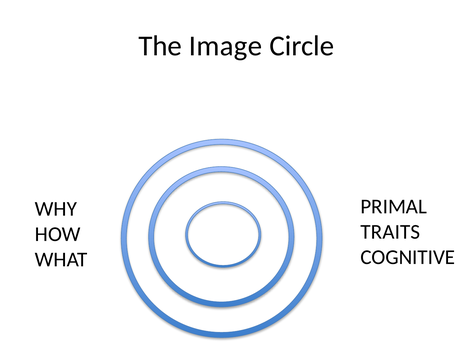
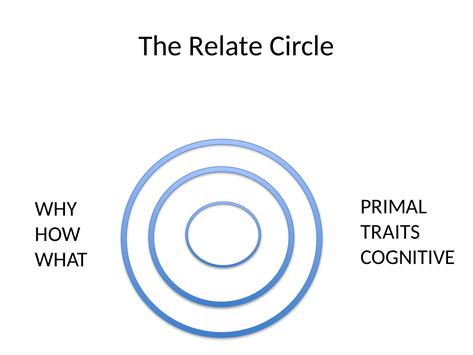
Image: Image -> Relate
